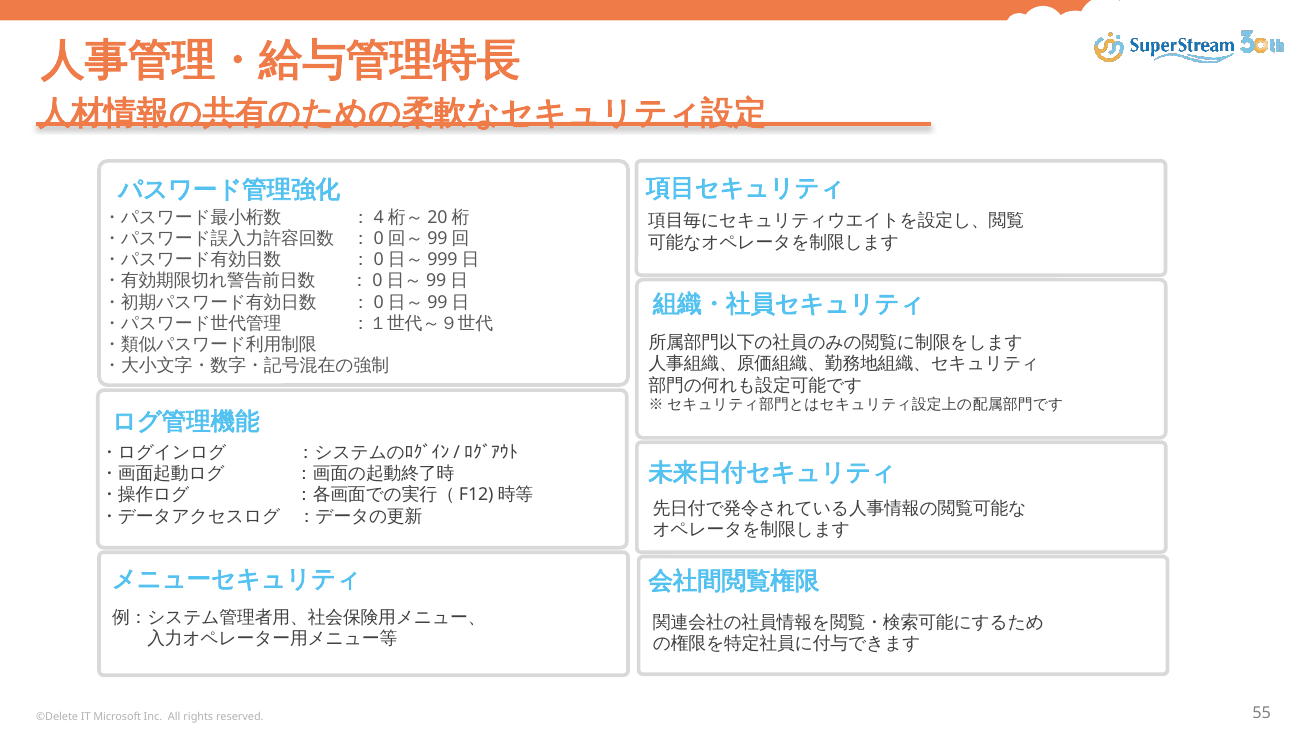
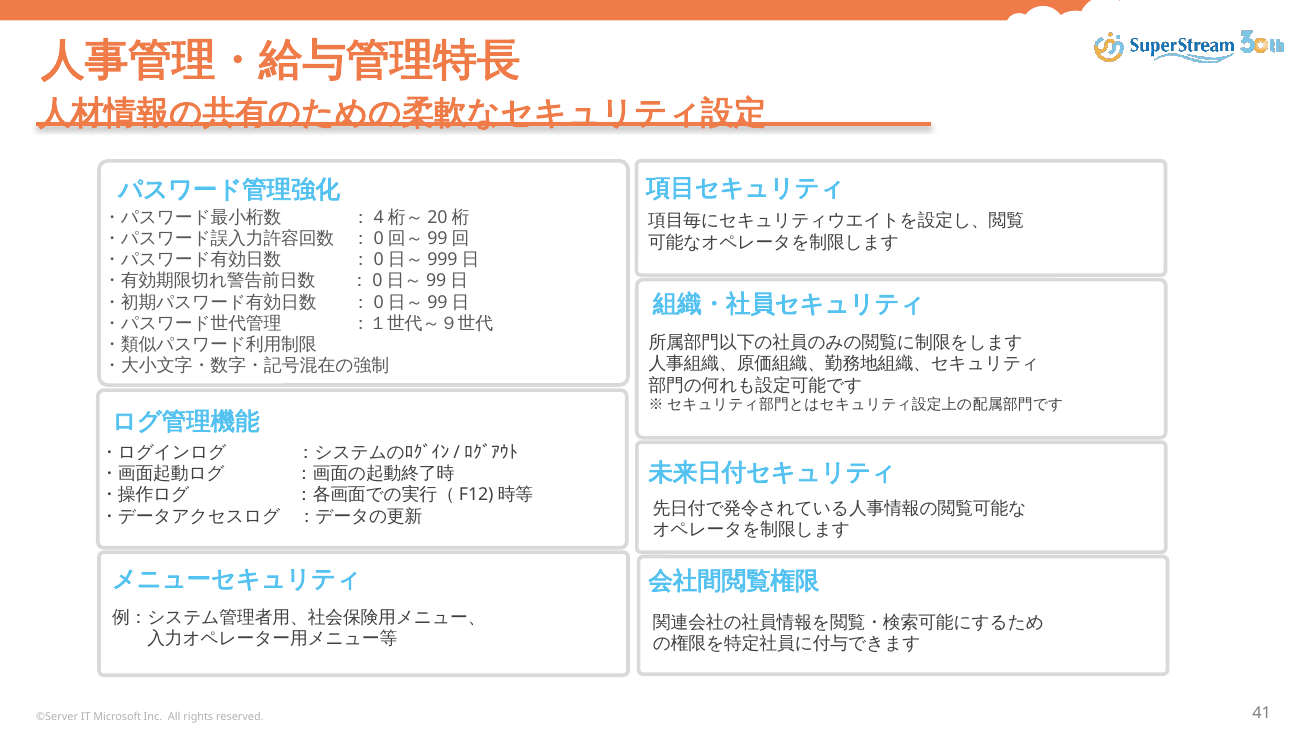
©Delete: ©Delete -> ©Server
55: 55 -> 41
